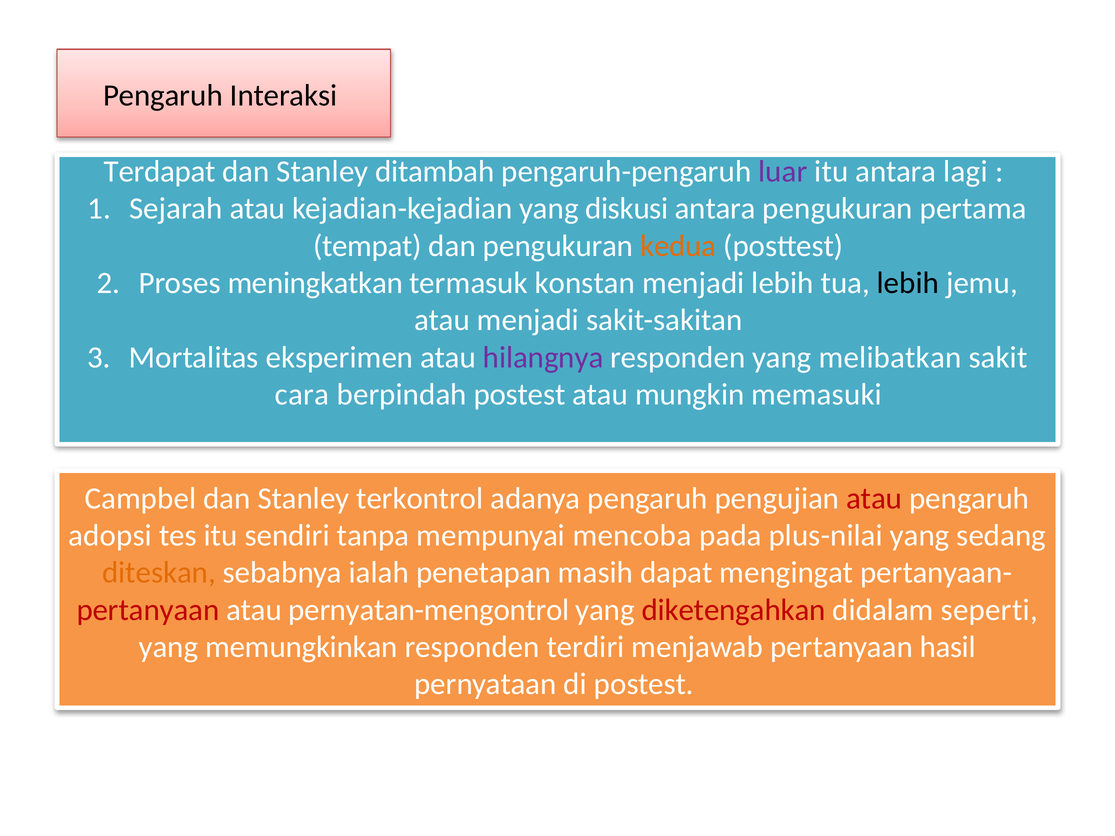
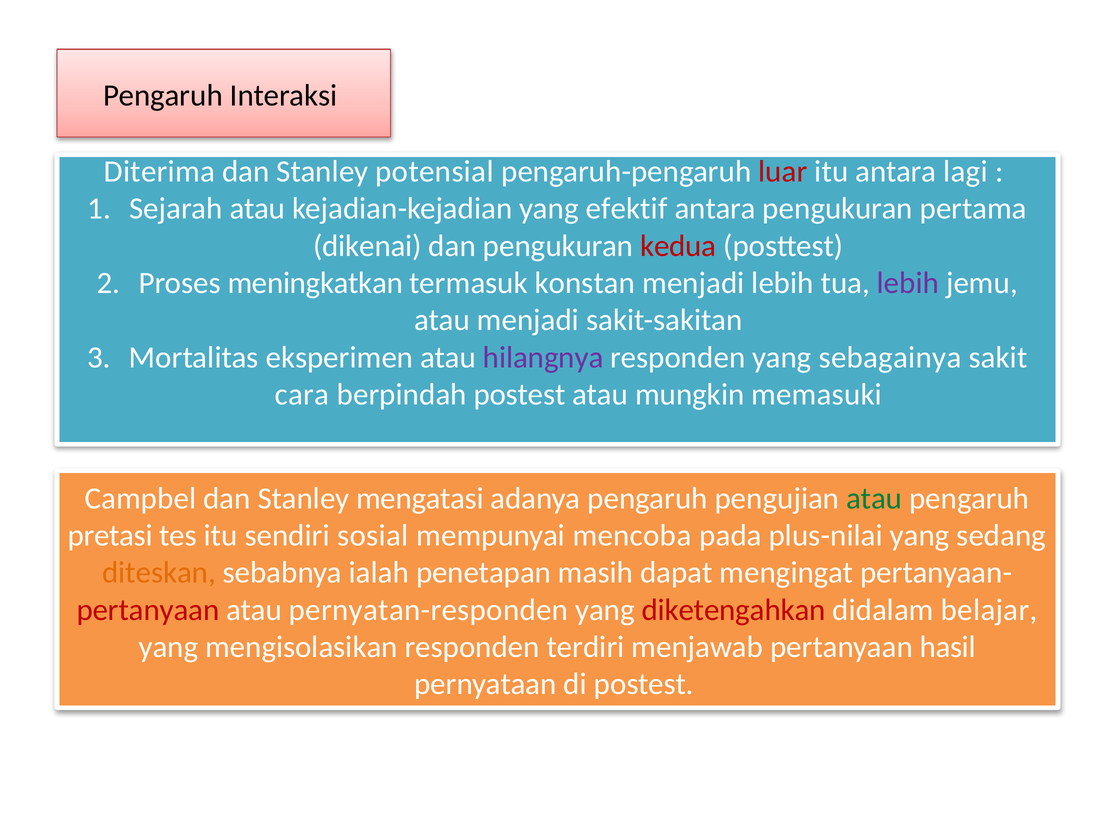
Terdapat: Terdapat -> Diterima
ditambah: ditambah -> potensial
luar colour: purple -> red
diskusi: diskusi -> efektif
tempat: tempat -> dikenai
kedua colour: orange -> red
lebih at (908, 283) colour: black -> purple
melibatkan: melibatkan -> sebagainya
terkontrol: terkontrol -> mengatasi
atau at (874, 499) colour: red -> green
adopsi: adopsi -> pretasi
tanpa: tanpa -> sosial
pernyatan-mengontrol: pernyatan-mengontrol -> pernyatan-responden
seperti: seperti -> belajar
memungkinkan: memungkinkan -> mengisolasikan
